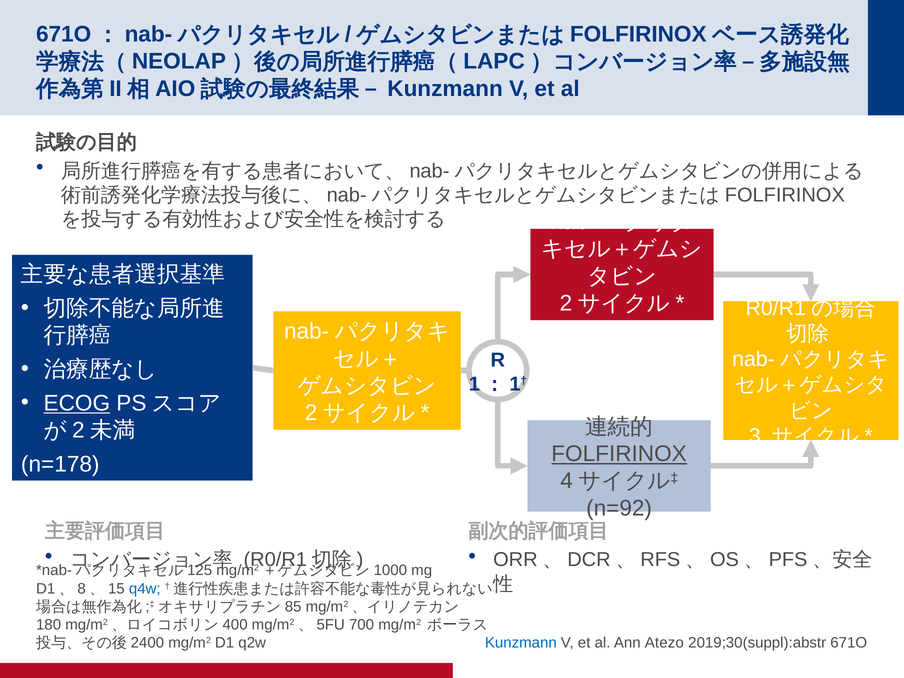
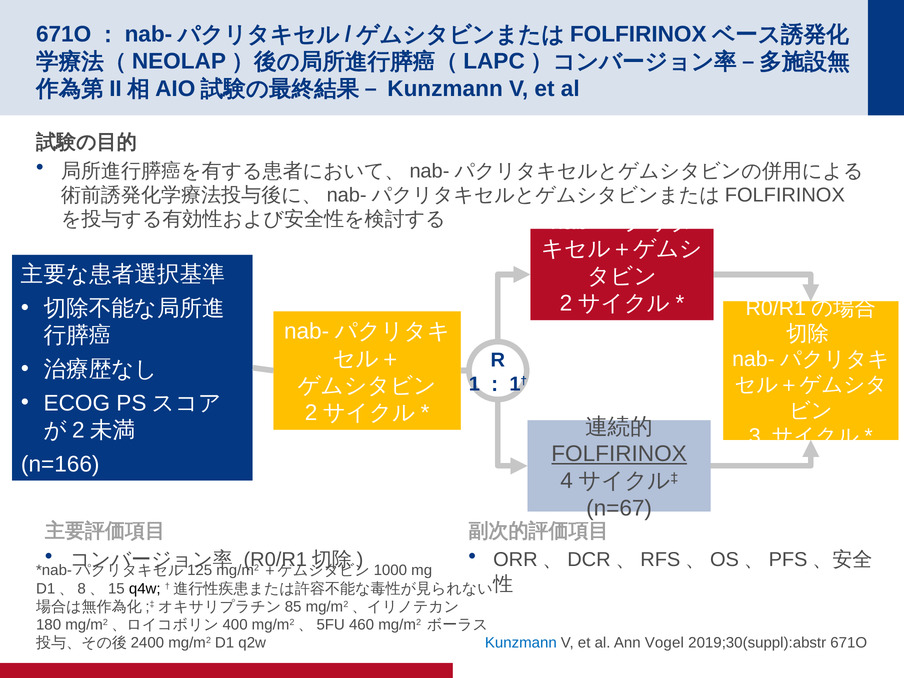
ECOG underline: present -> none
n=178: n=178 -> n=166
n=92: n=92 -> n=67
q4w colour: blue -> black
700: 700 -> 460
Atezo: Atezo -> Vogel
